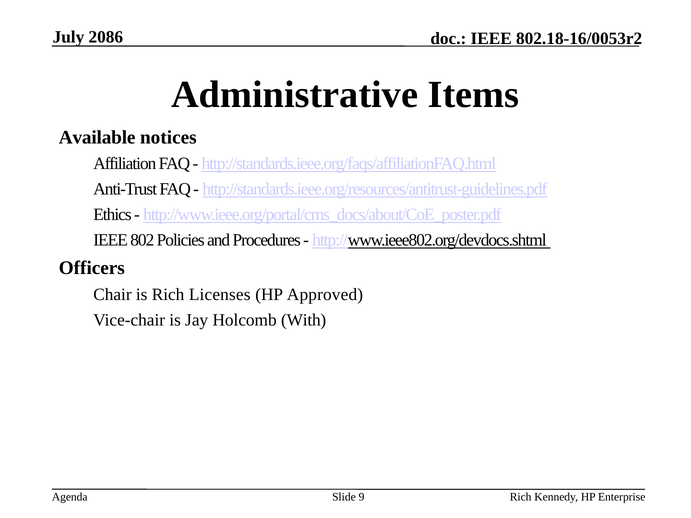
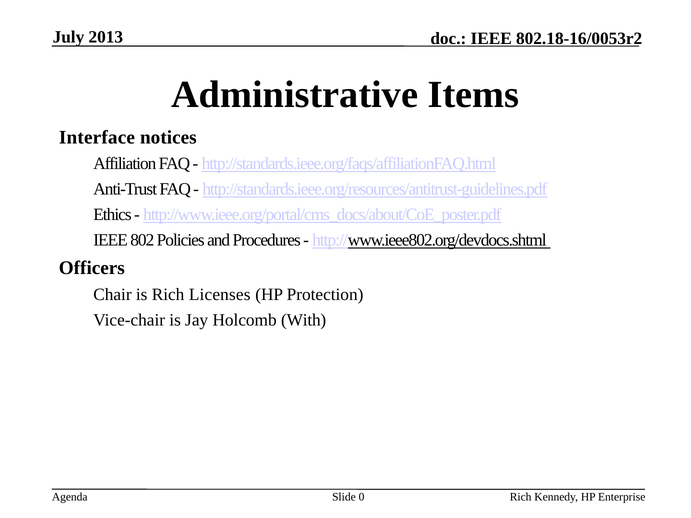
2086: 2086 -> 2013
Available: Available -> Interface
Approved: Approved -> Protection
9: 9 -> 0
